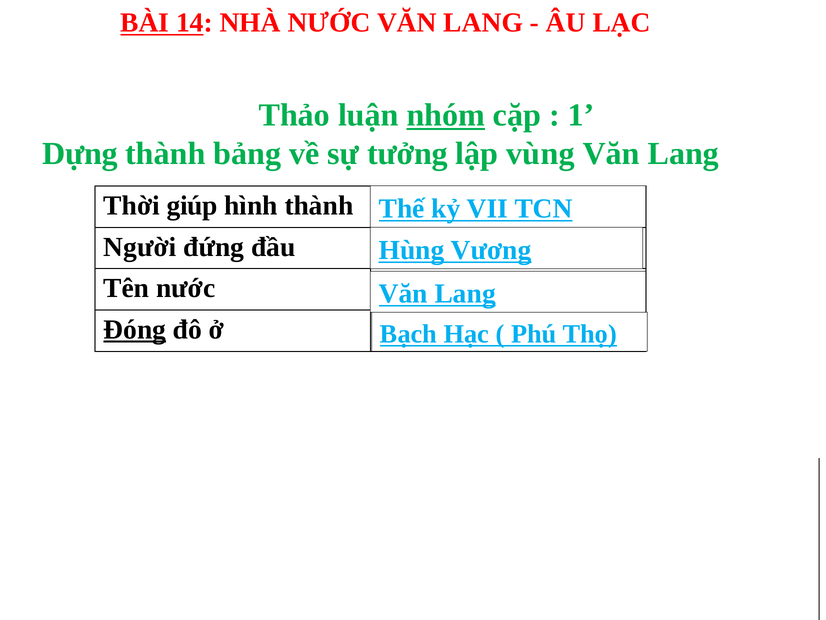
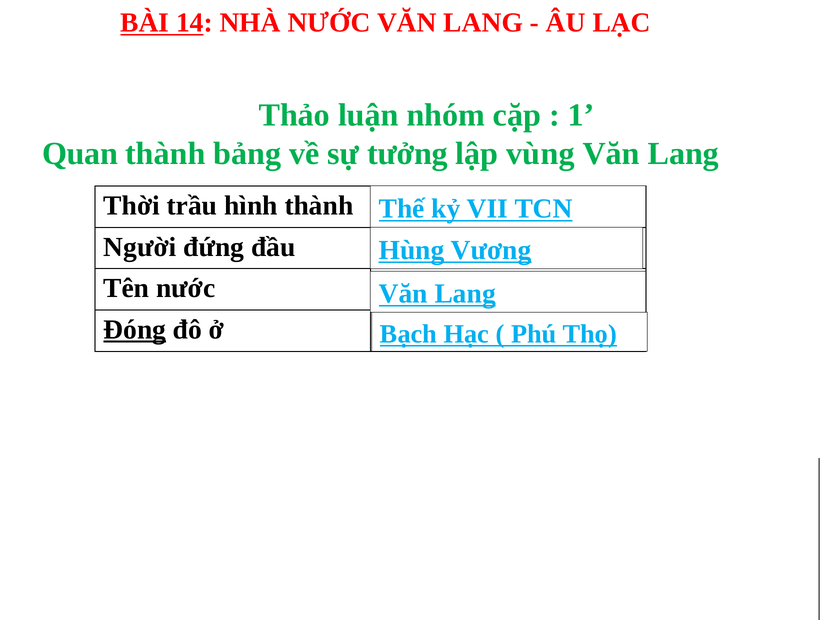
nhóm underline: present -> none
Dựng: Dựng -> Quan
giúp: giúp -> trầu
